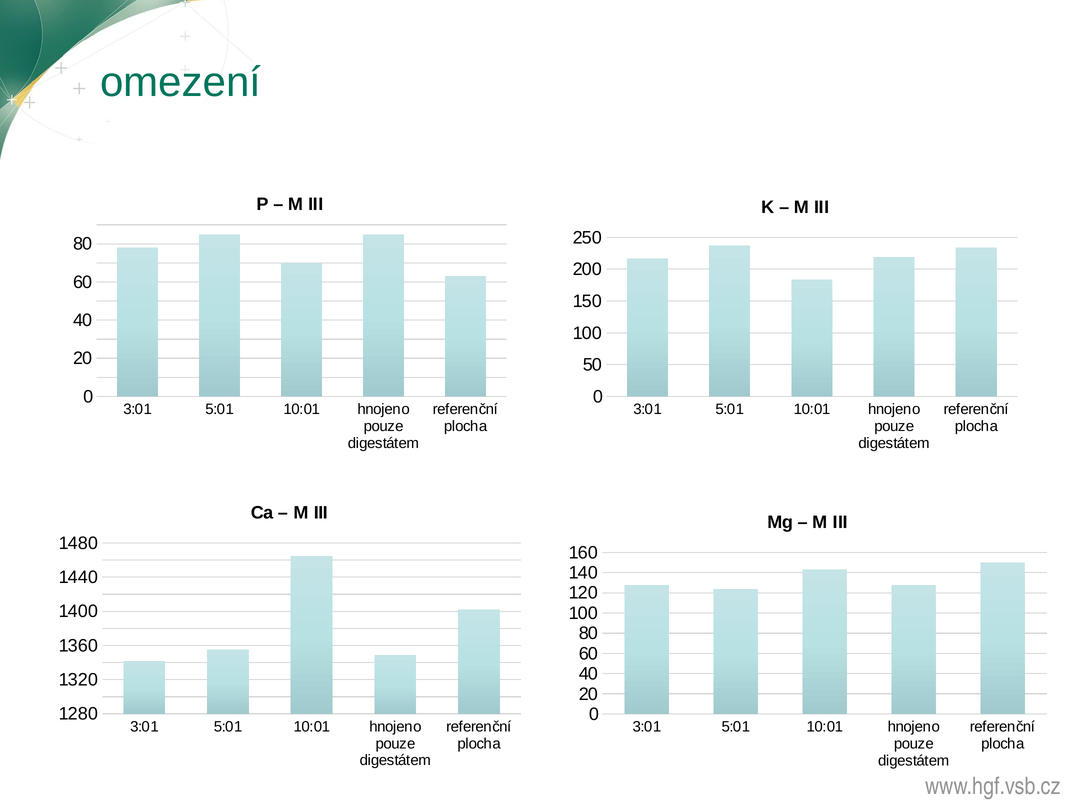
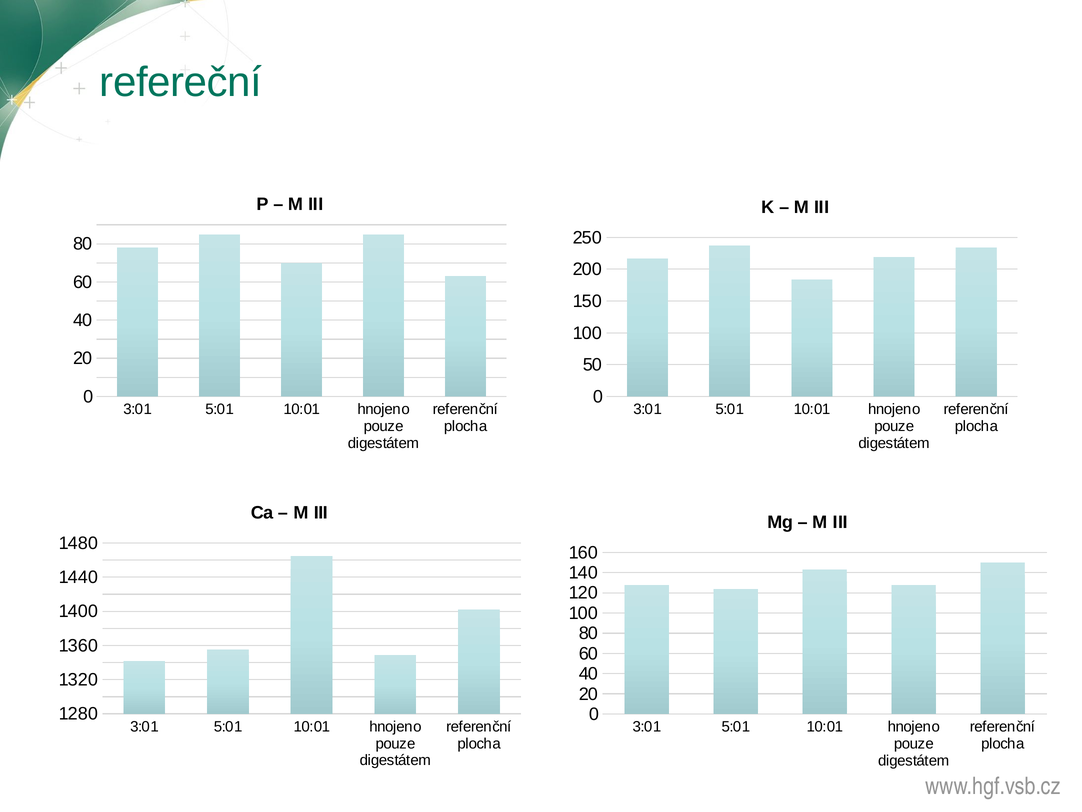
omezení: omezení -> refereční
